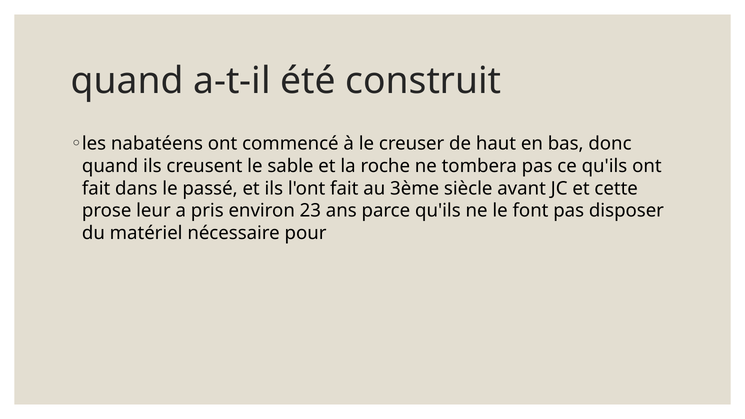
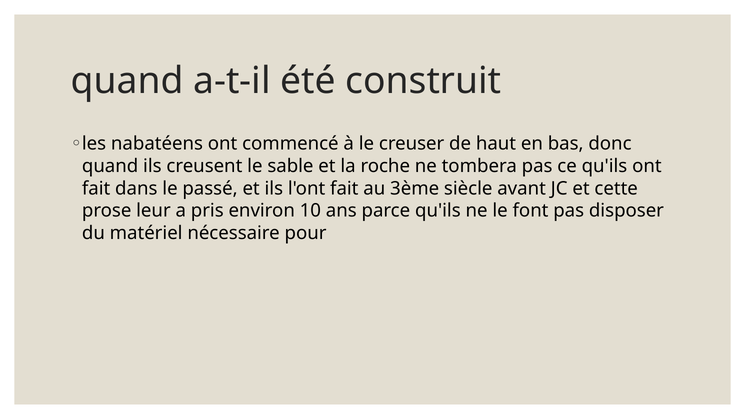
23: 23 -> 10
